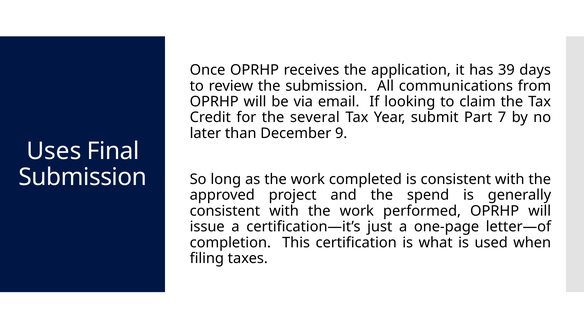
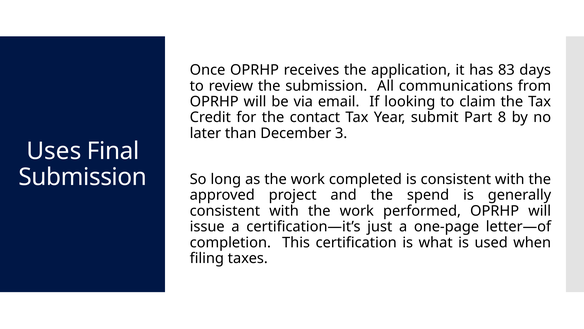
39: 39 -> 83
several: several -> contact
7: 7 -> 8
9: 9 -> 3
